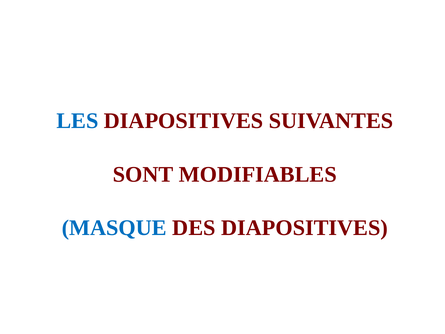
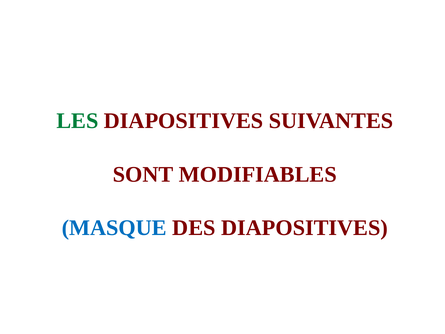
LES colour: blue -> green
